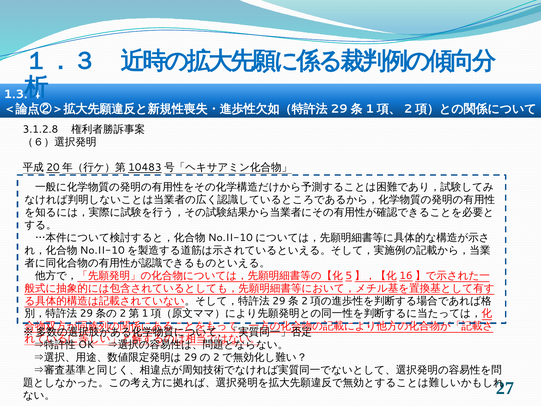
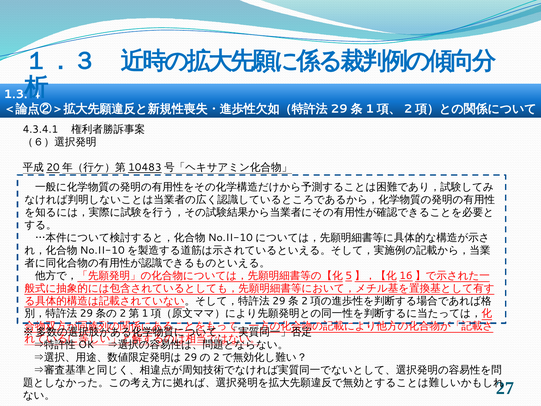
3.1.2.8: 3.1.2.8 -> 4.3.4.1
